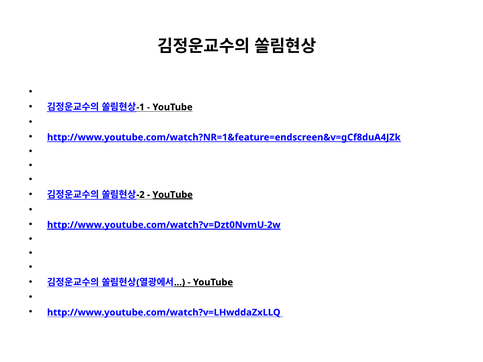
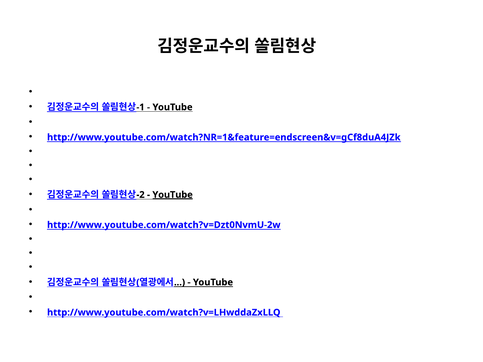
http://www.youtube.com/watch?v=Dzt0NvmU-2w underline: present -> none
